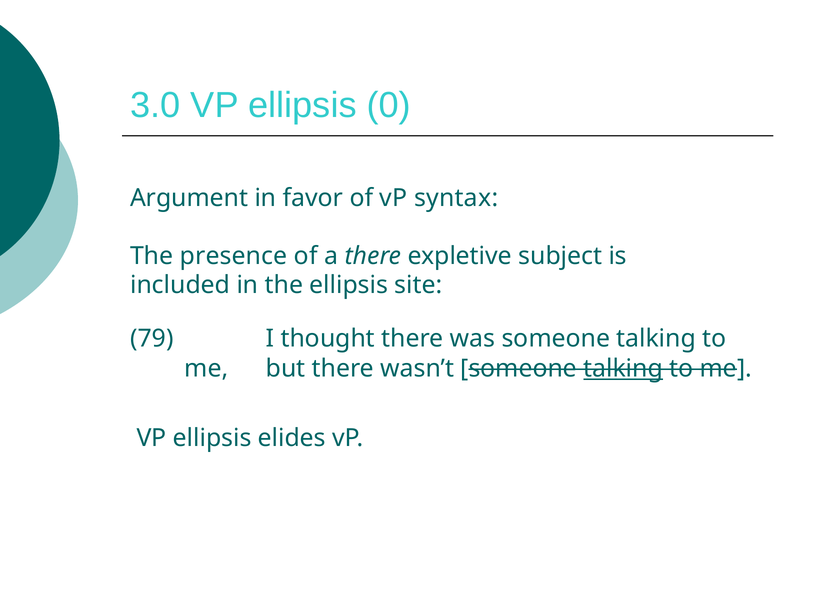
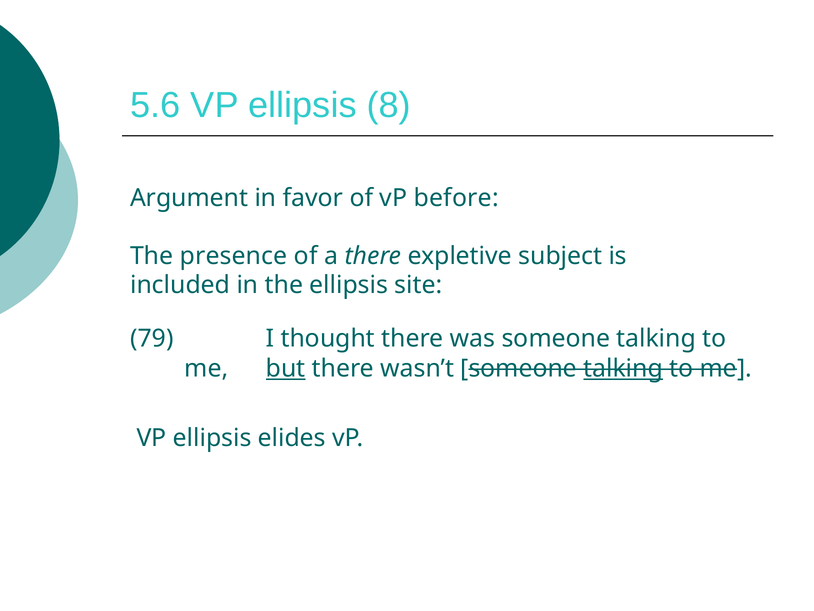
3.0: 3.0 -> 5.6
0: 0 -> 8
syntax: syntax -> before
but underline: none -> present
